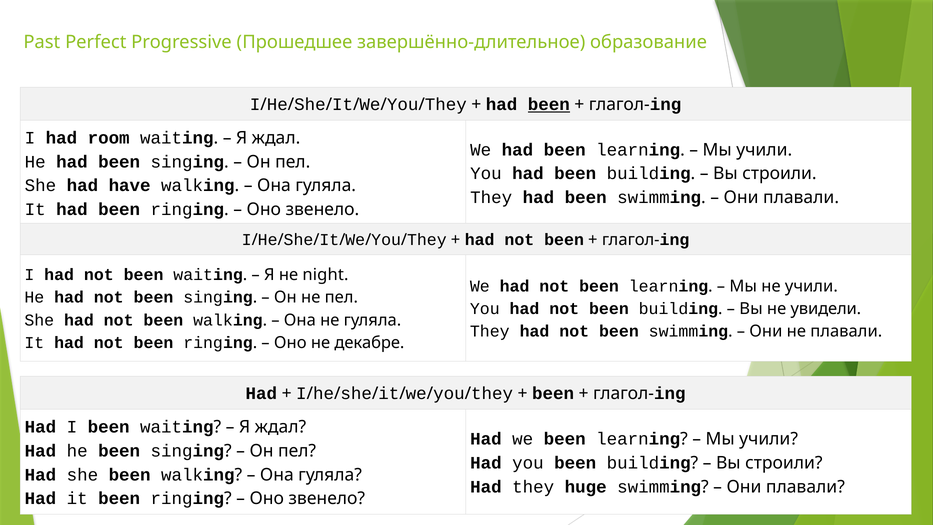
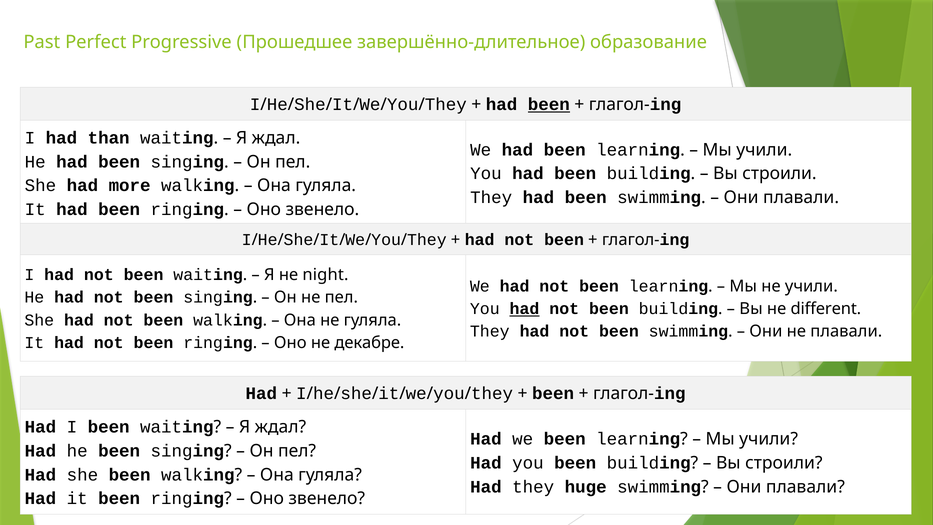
room: room -> than
have: have -> more
had at (524, 309) underline: none -> present
увидели: увидели -> different
